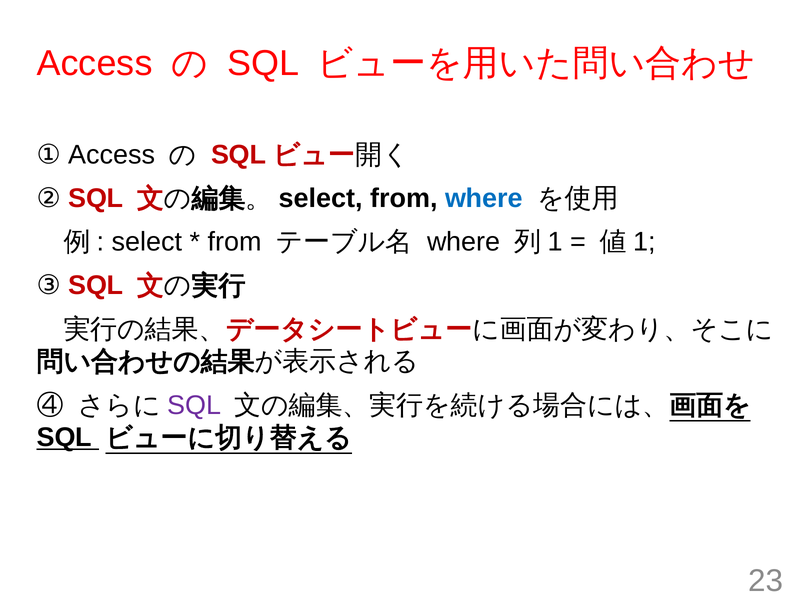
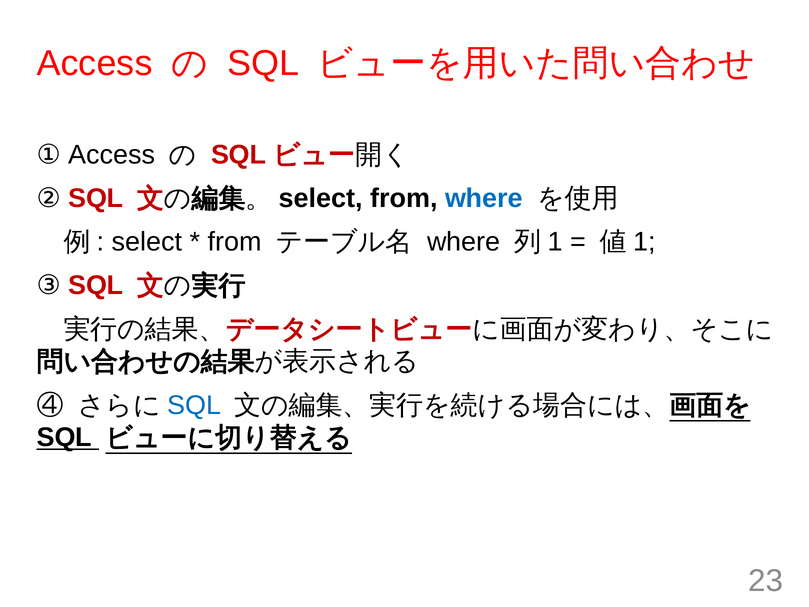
SQL at (194, 405) colour: purple -> blue
